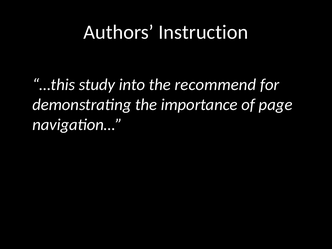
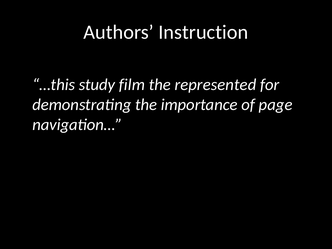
into: into -> film
recommend: recommend -> represented
